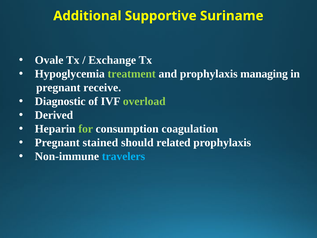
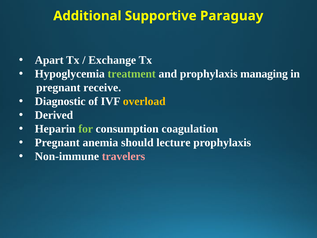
Suriname: Suriname -> Paraguay
Ovale: Ovale -> Apart
overload colour: light green -> yellow
stained: stained -> anemia
related: related -> lecture
travelers colour: light blue -> pink
